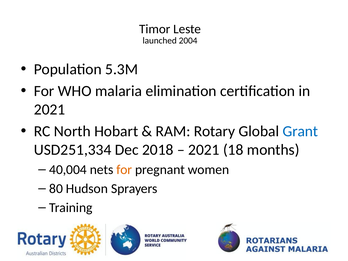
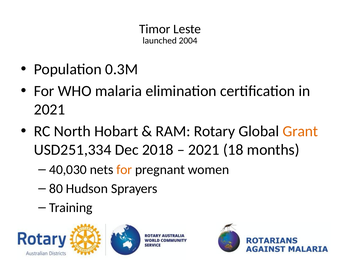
5.3M: 5.3M -> 0.3M
Grant colour: blue -> orange
40,004: 40,004 -> 40,030
